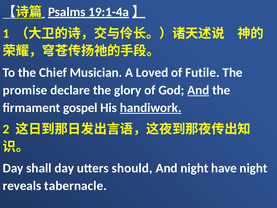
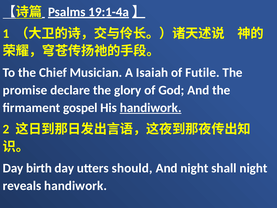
Loved: Loved -> Isaiah
And at (198, 90) underline: present -> none
shall: shall -> birth
have: have -> shall
reveals tabernacle: tabernacle -> handiwork
